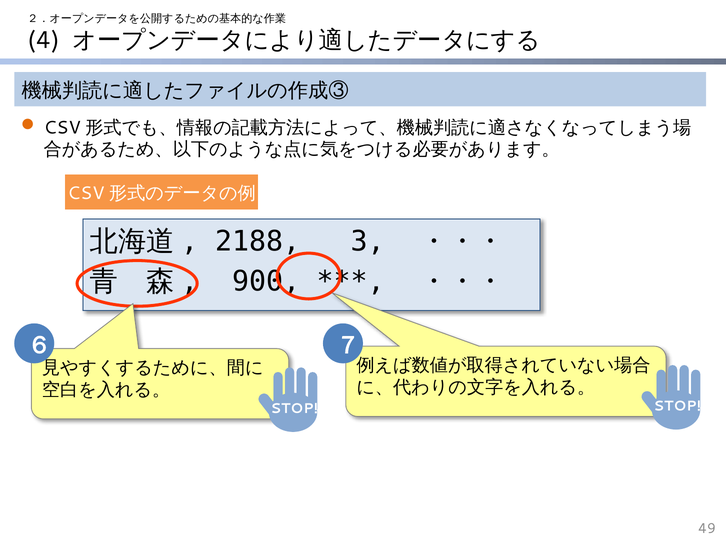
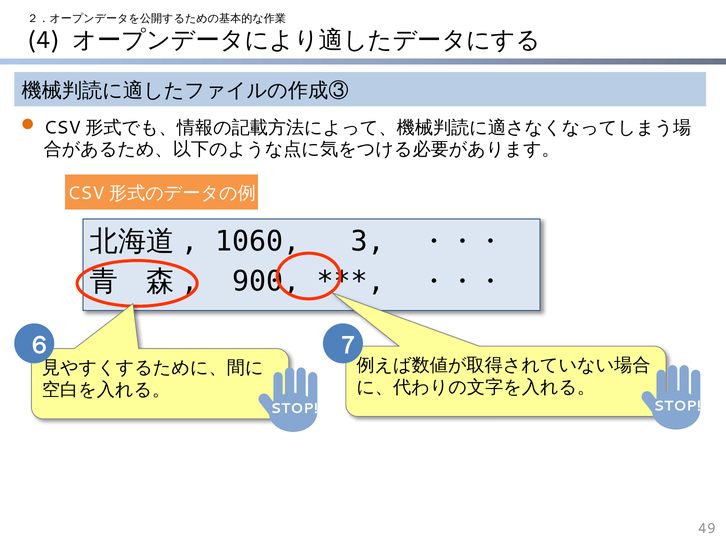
2188: 2188 -> 1060
